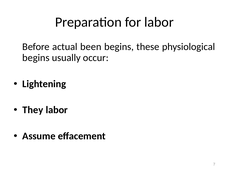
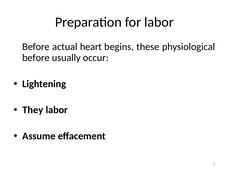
been: been -> heart
begins at (36, 58): begins -> before
